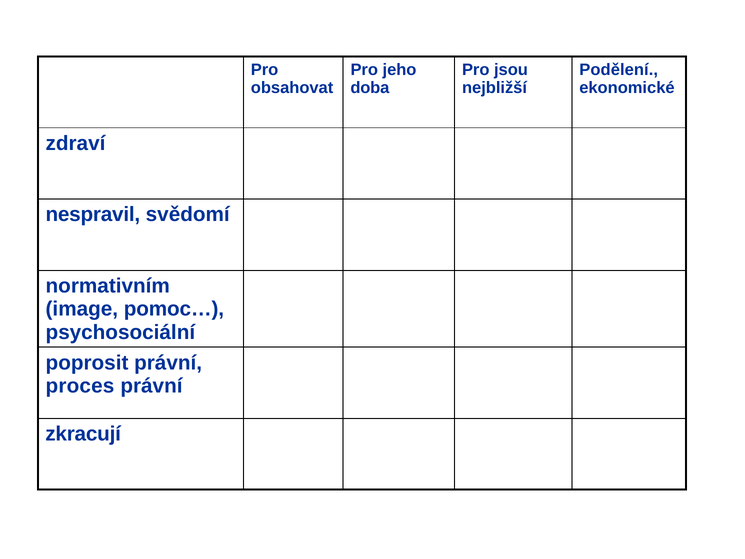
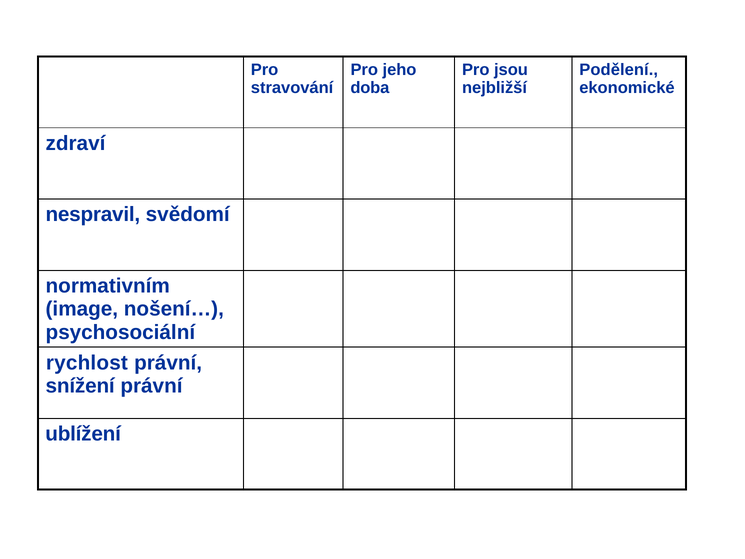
obsahovat: obsahovat -> stravování
pomoc…: pomoc… -> nošení…
poprosit: poprosit -> rychlost
proces: proces -> snížení
zkracují: zkracují -> ublížení
